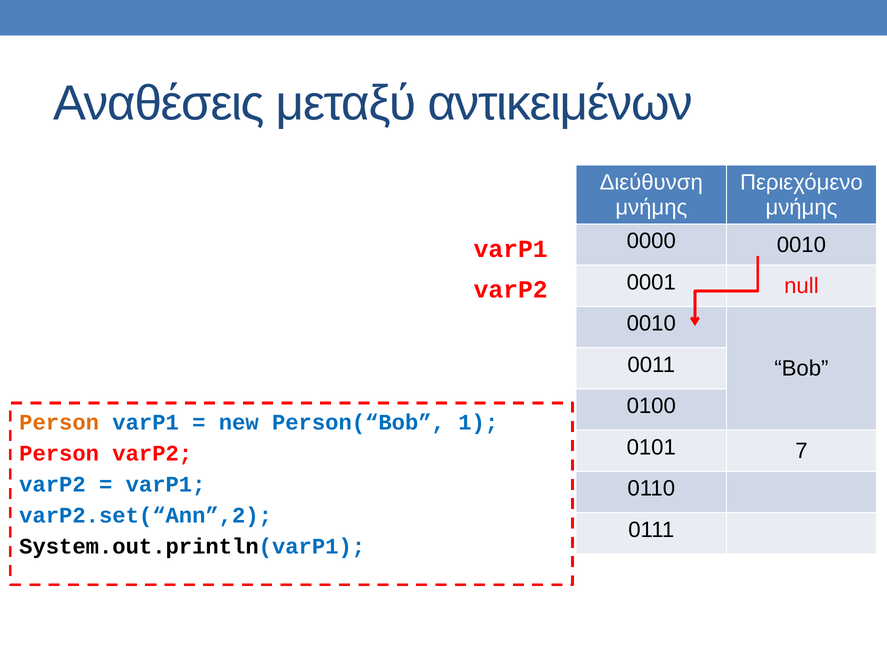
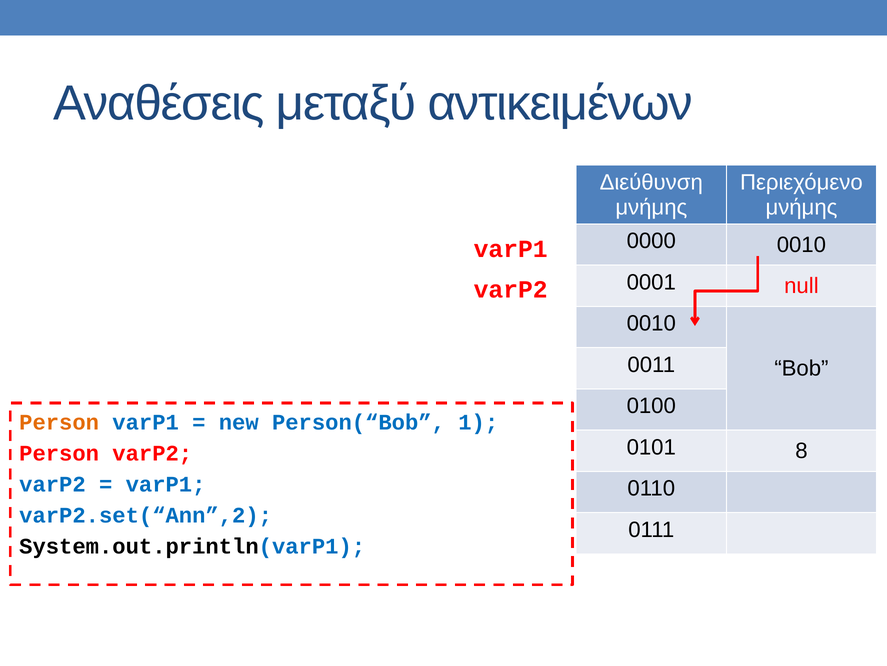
7: 7 -> 8
